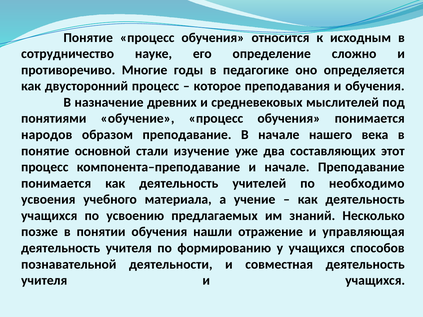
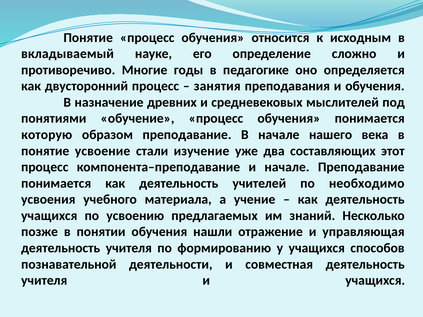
сотрудничество: сотрудничество -> вкладываемый
которое: которое -> занятия
народов: народов -> которую
основной: основной -> усвоение
